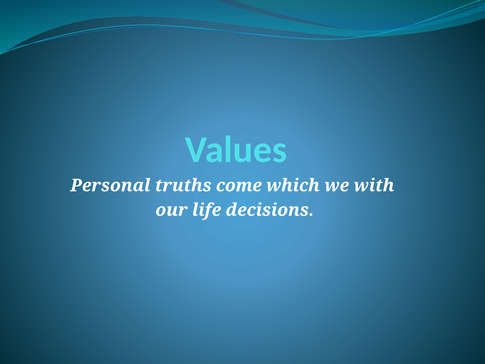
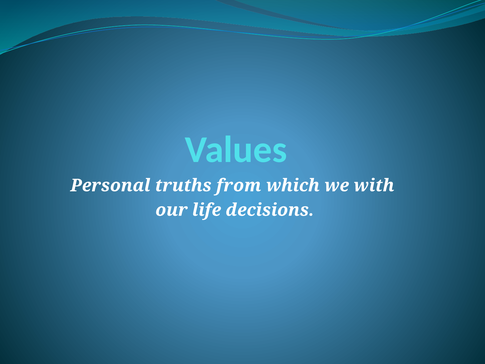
come: come -> from
